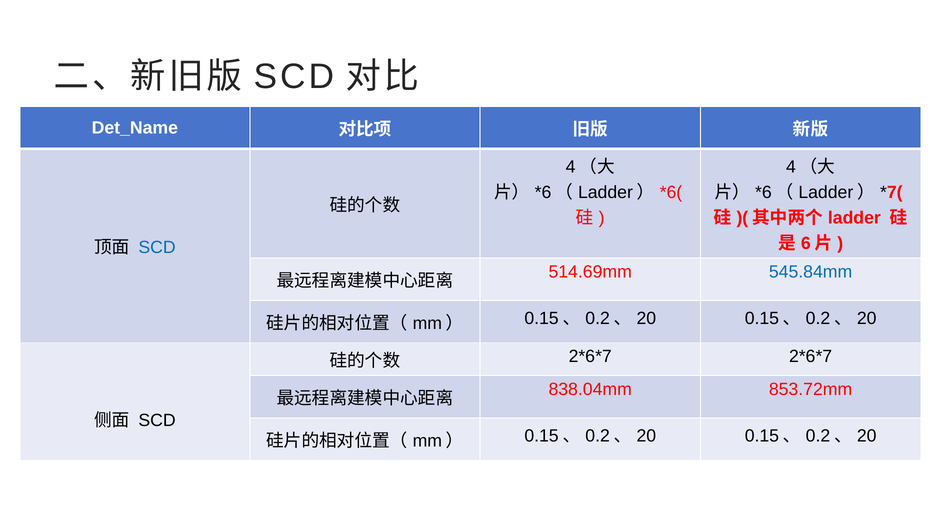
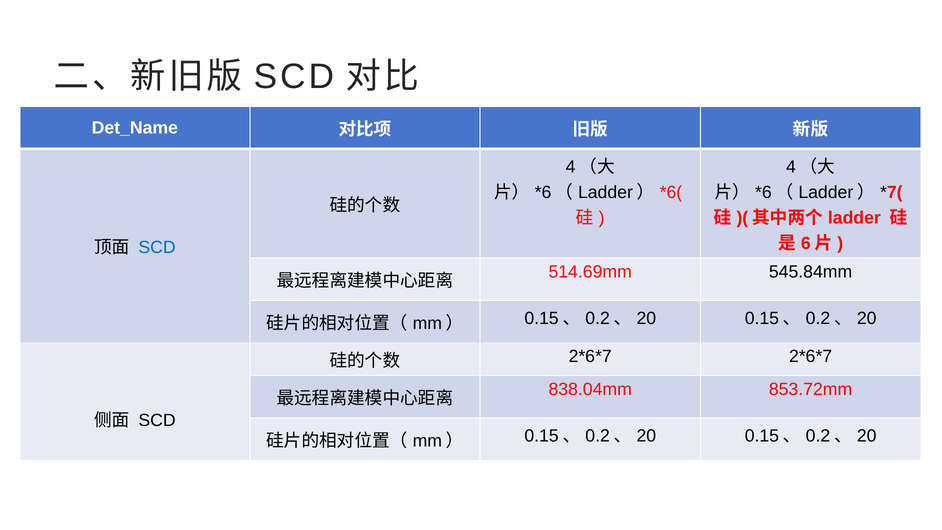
545.84mm colour: blue -> black
